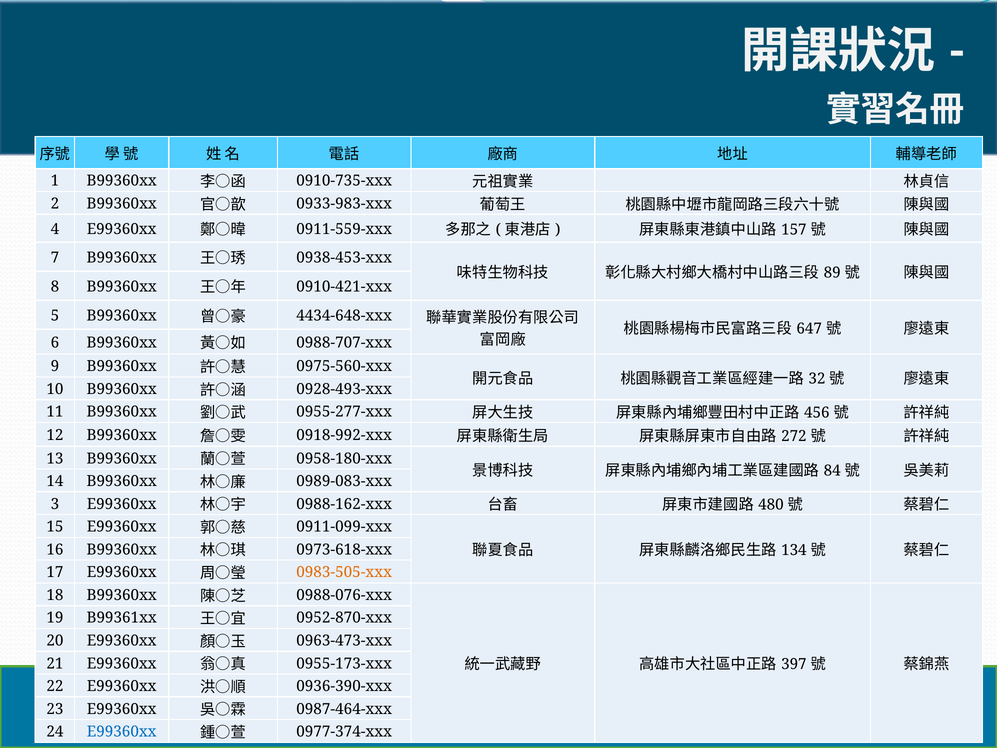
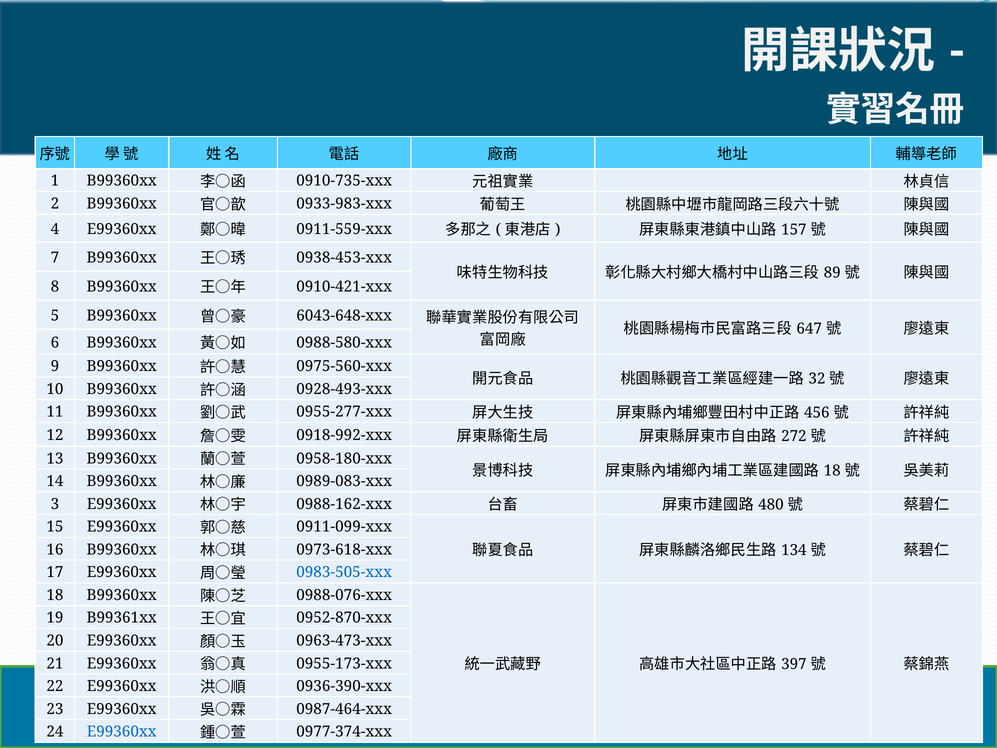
4434-648-xxx: 4434-648-xxx -> 6043-648-xxx
0988-707-xxx: 0988-707-xxx -> 0988-580-xxx
84 at (832, 471): 84 -> 18
0983-505-xxx colour: orange -> blue
